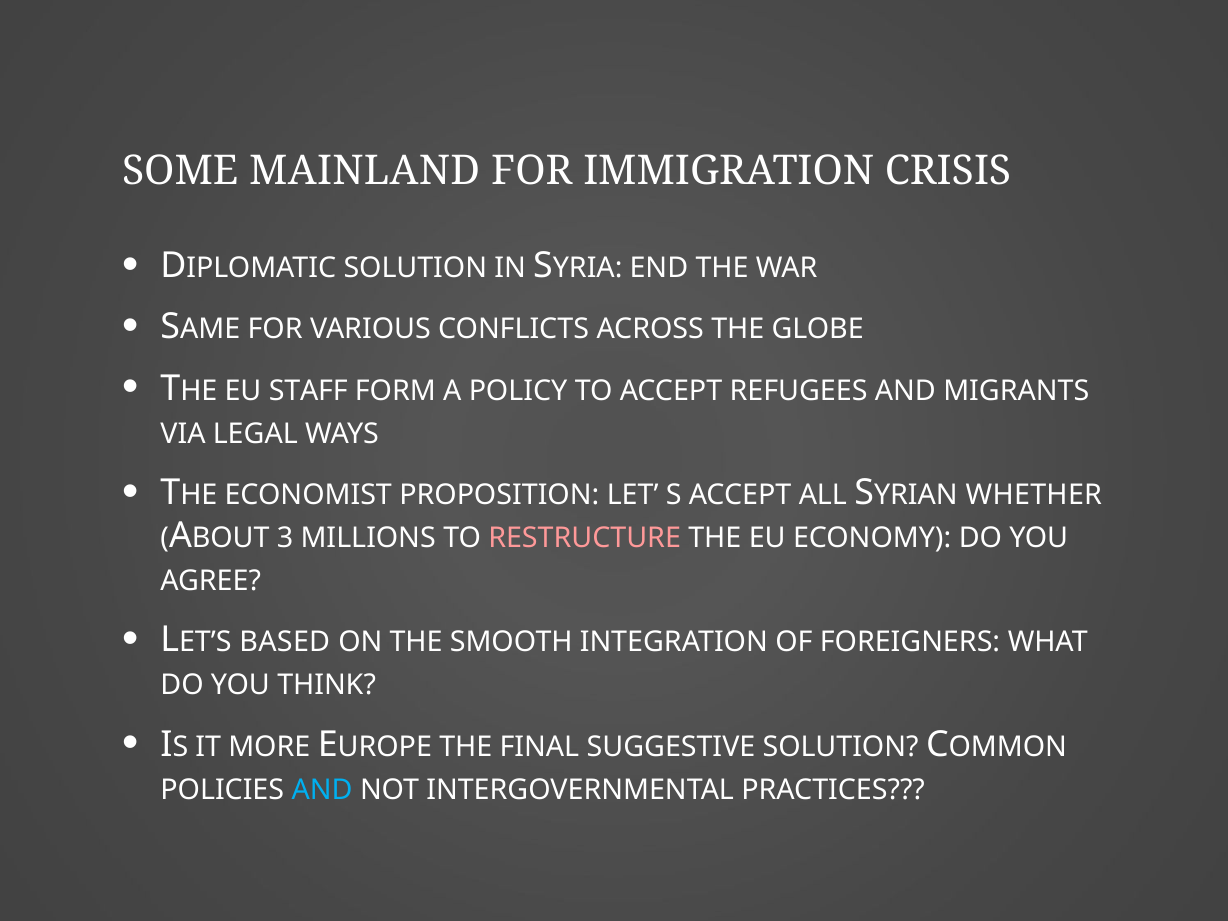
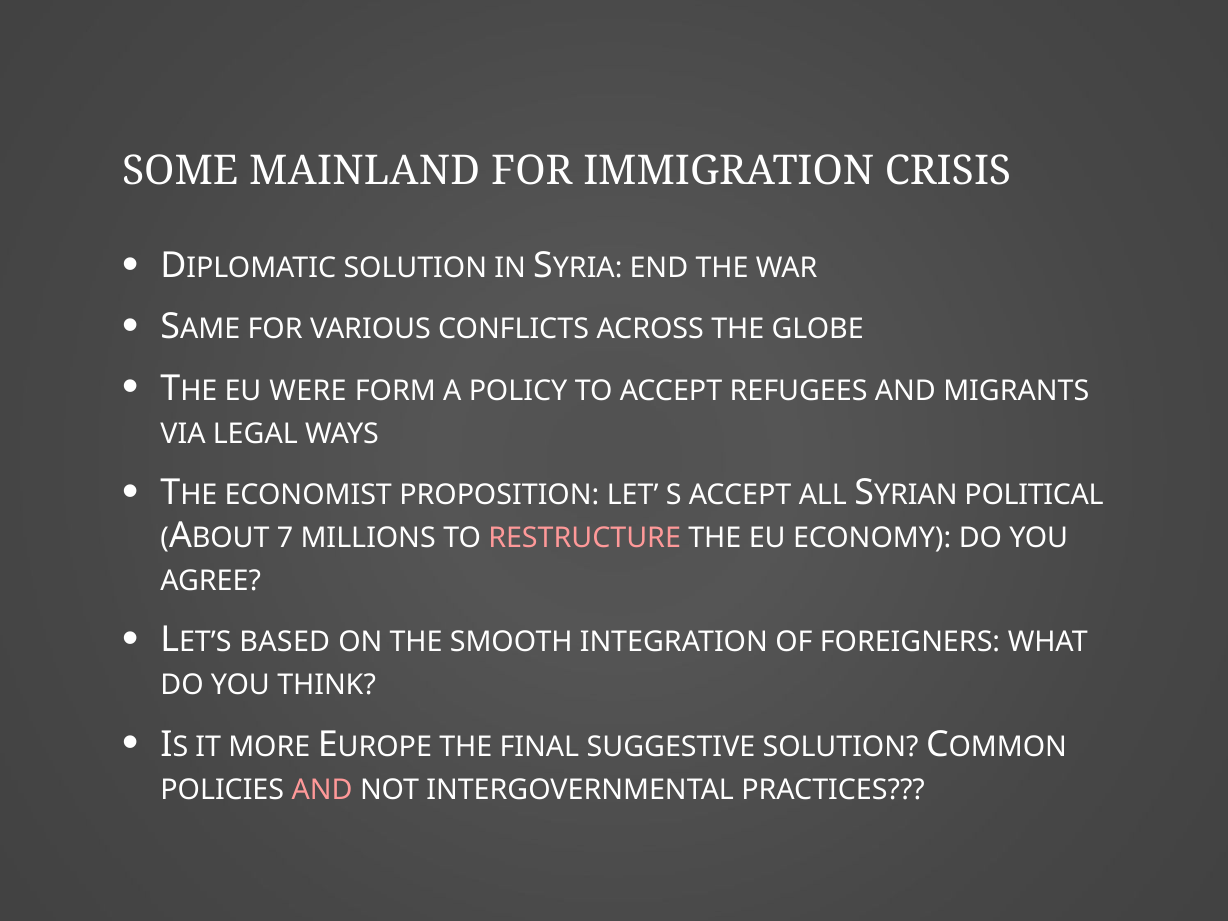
STAFF: STAFF -> WERE
WHETHER: WHETHER -> POLITICAL
3: 3 -> 7
AND at (322, 790) colour: light blue -> pink
